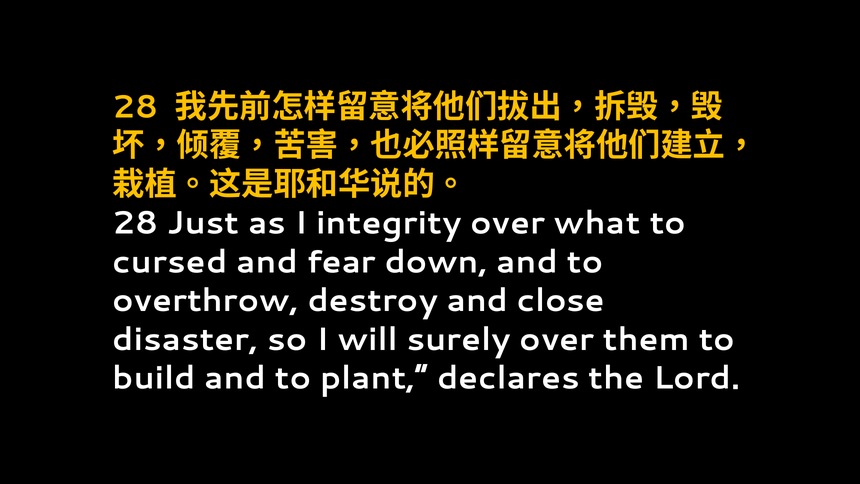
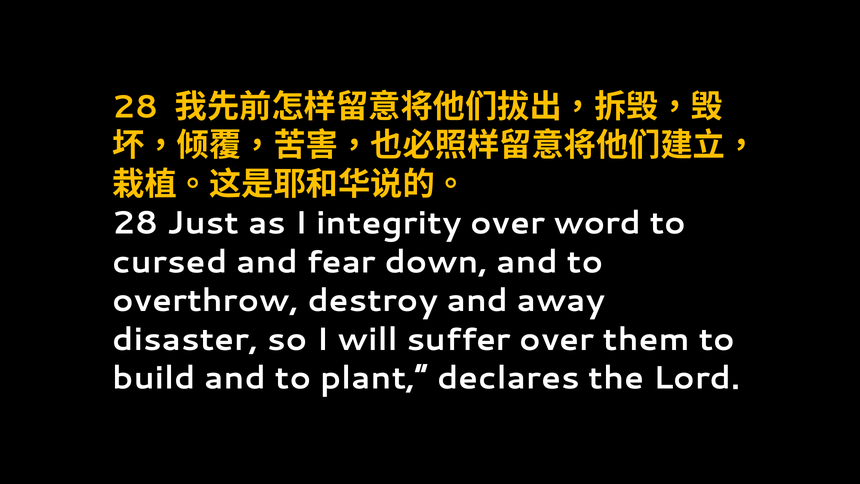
what: what -> word
close: close -> away
surely: surely -> suffer
